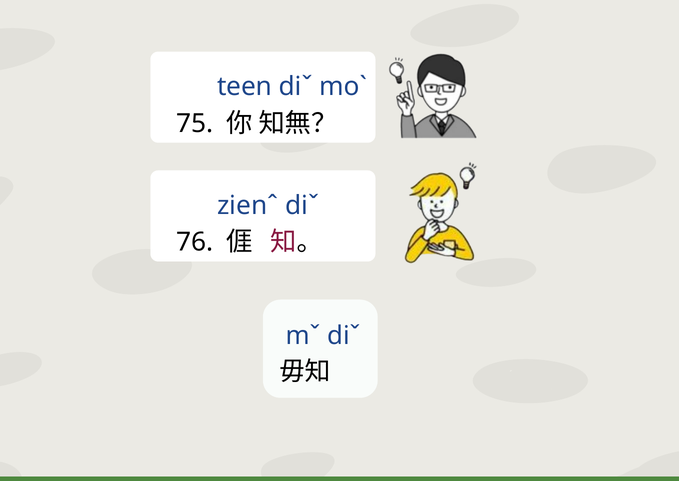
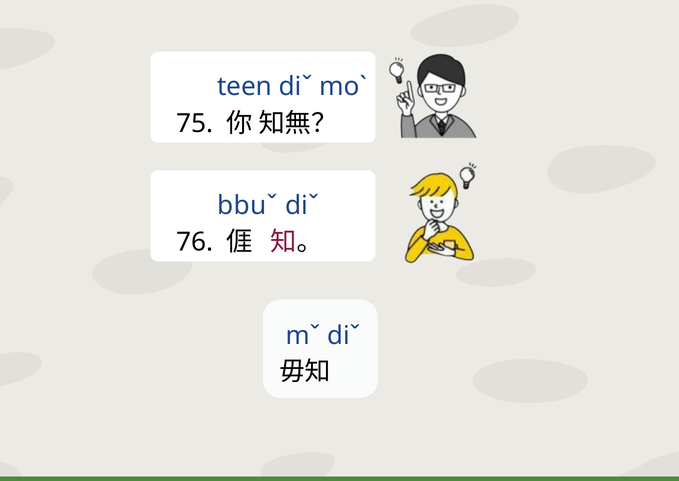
zienˆ: zienˆ -> bbuˇ
